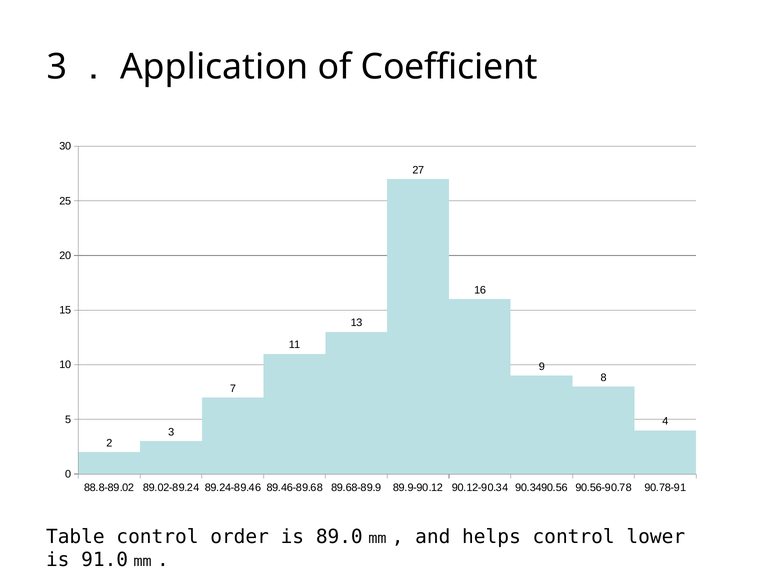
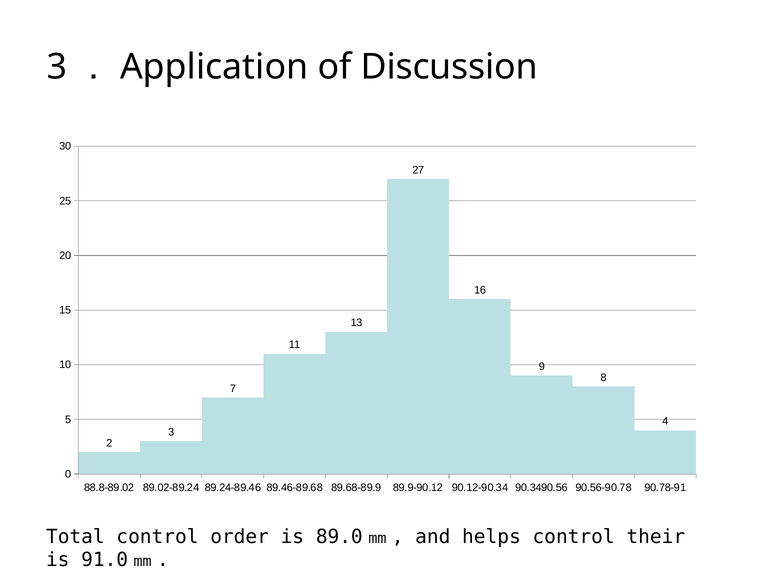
Coefficient: Coefficient -> Discussion
Table: Table -> Total
lower: lower -> their
